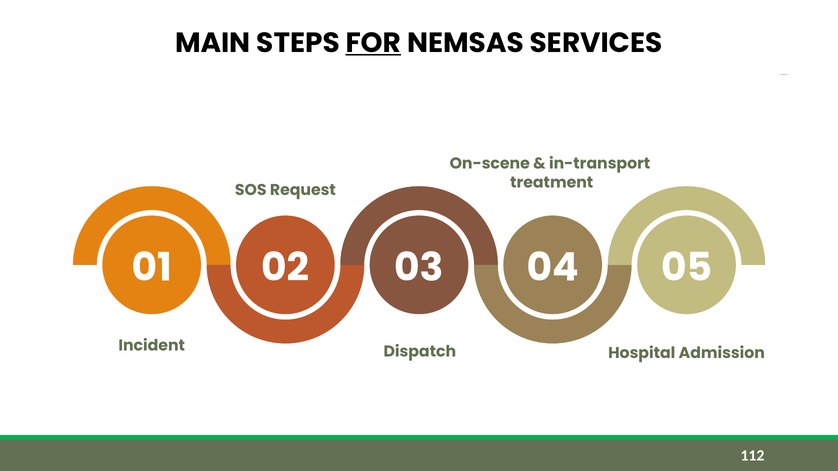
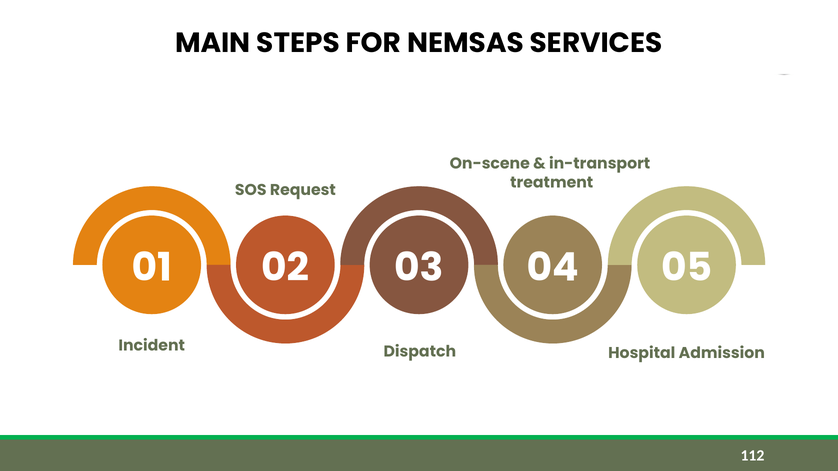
FOR underline: present -> none
